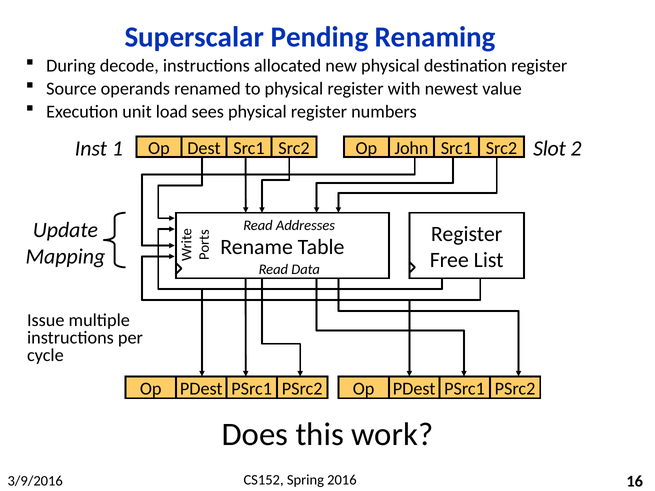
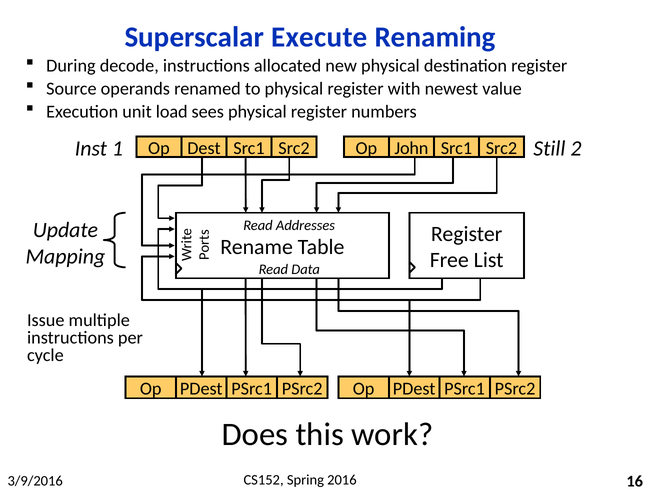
Pending: Pending -> Execute
Slot: Slot -> Still
